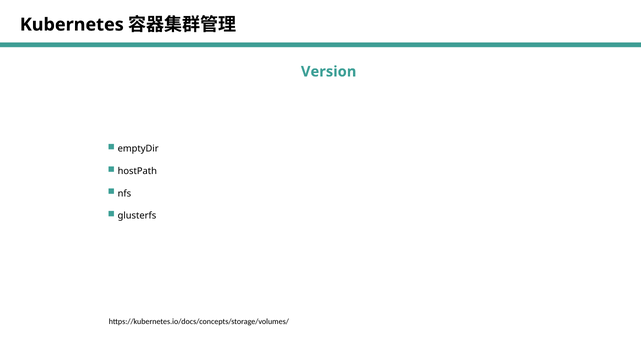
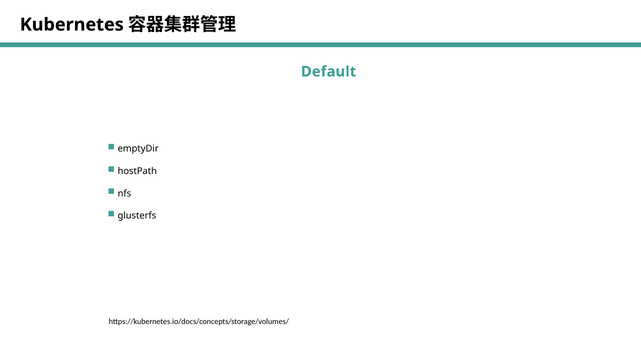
Version: Version -> Default
